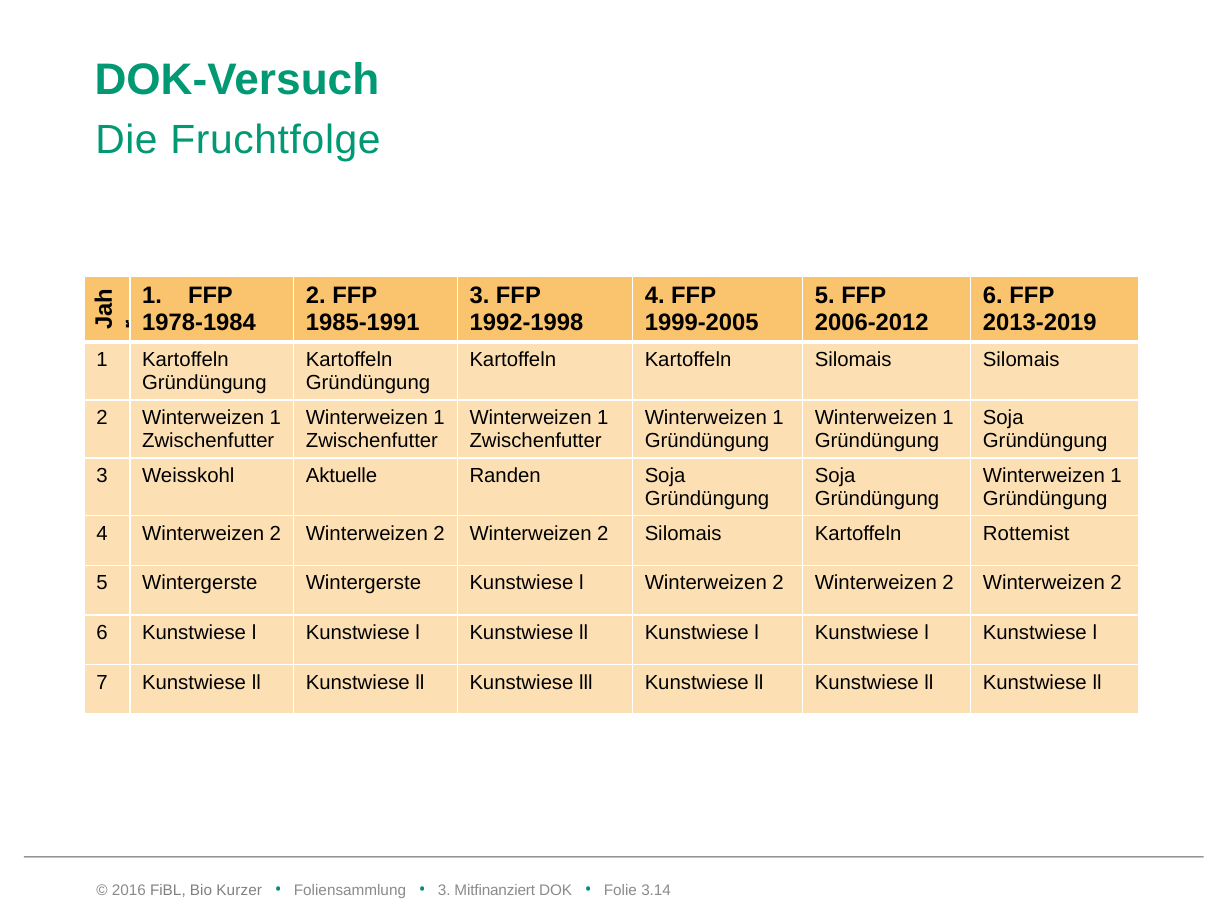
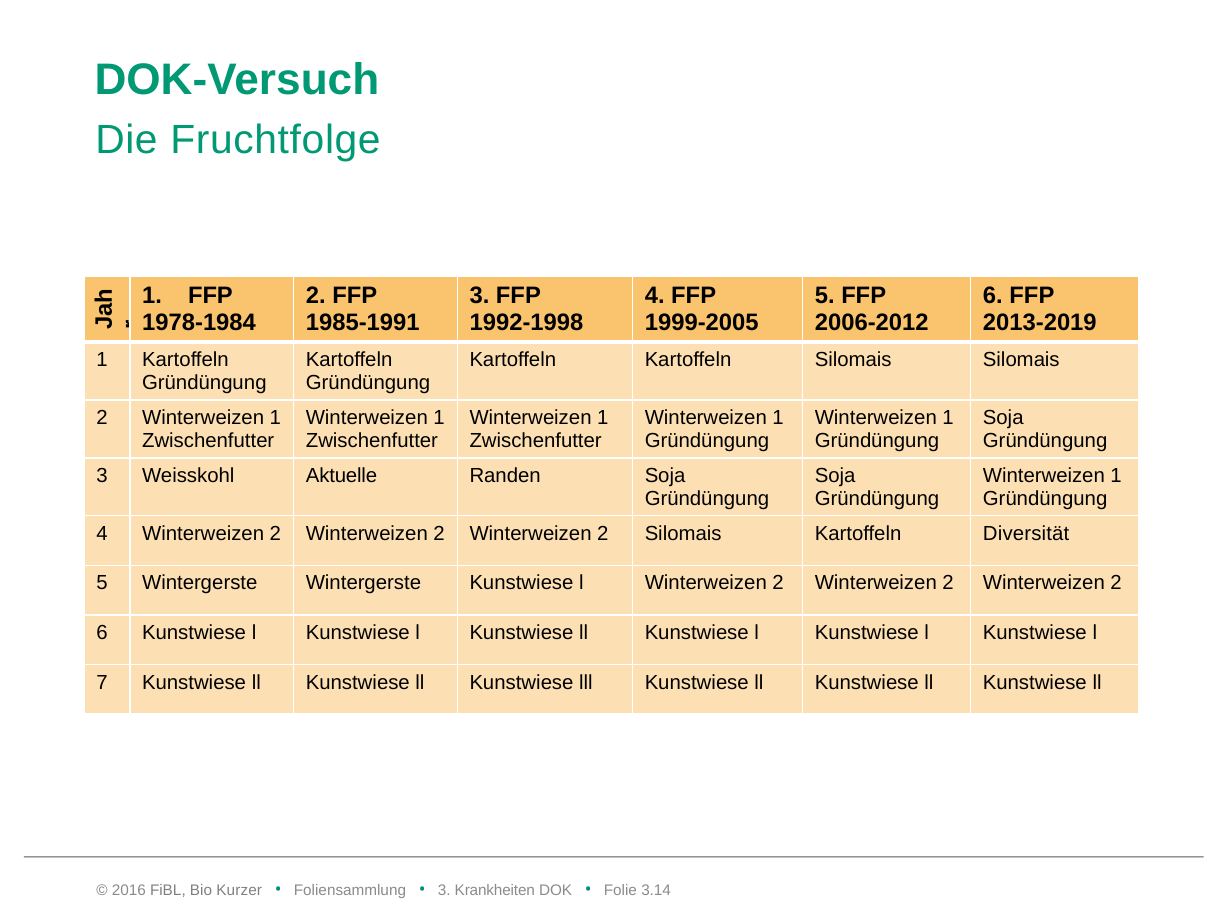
Rottemist: Rottemist -> Diversität
Mitfinanziert: Mitfinanziert -> Krankheiten
